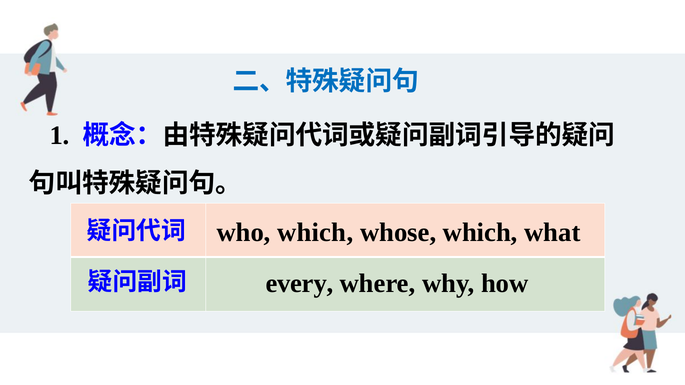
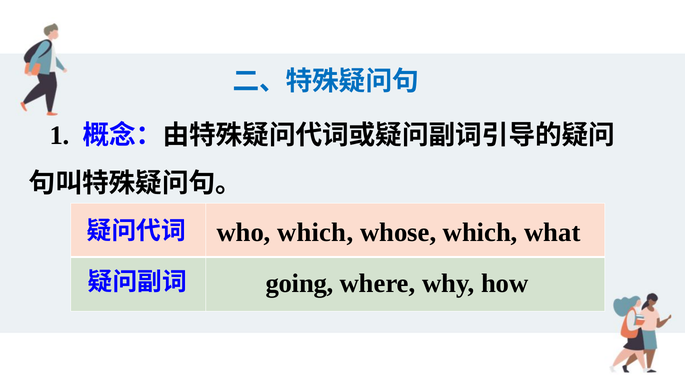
every: every -> going
